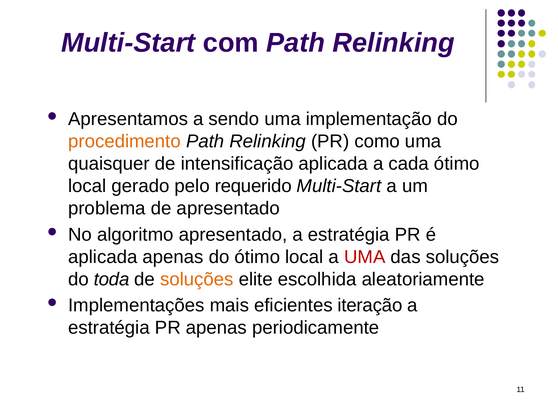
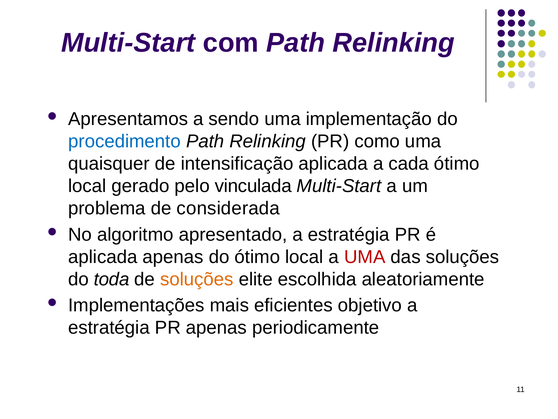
procedimento colour: orange -> blue
requerido: requerido -> vinculada
de apresentado: apresentado -> considerada
iteração: iteração -> objetivo
